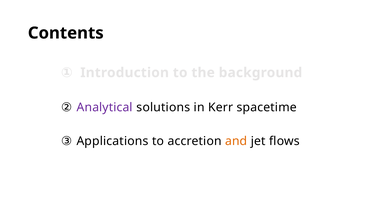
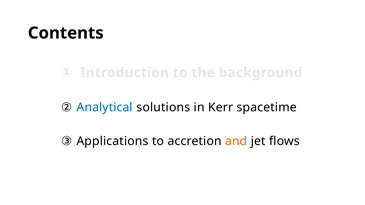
Analytical colour: purple -> blue
